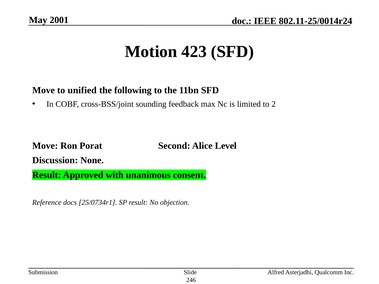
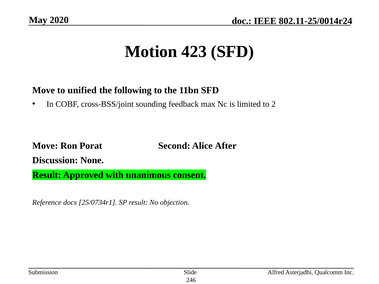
2001: 2001 -> 2020
Level: Level -> After
